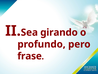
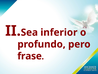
girando: girando -> inferior
